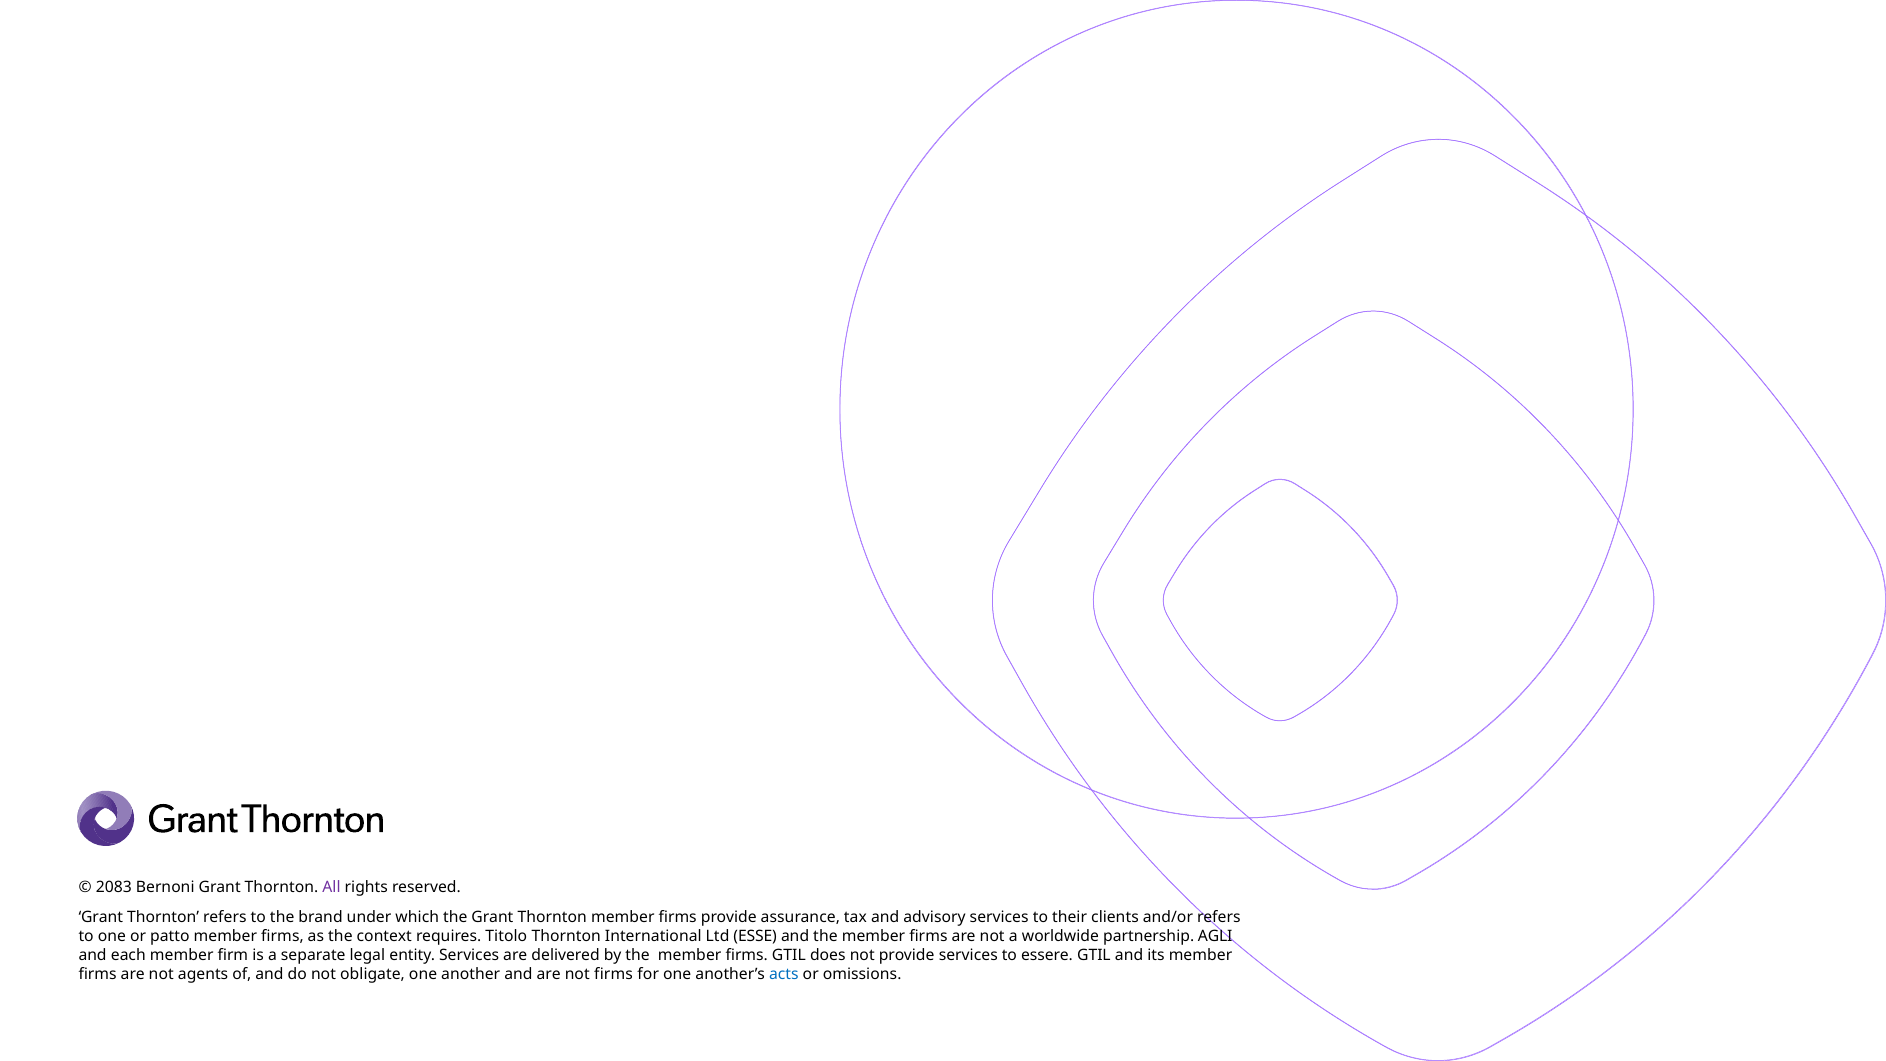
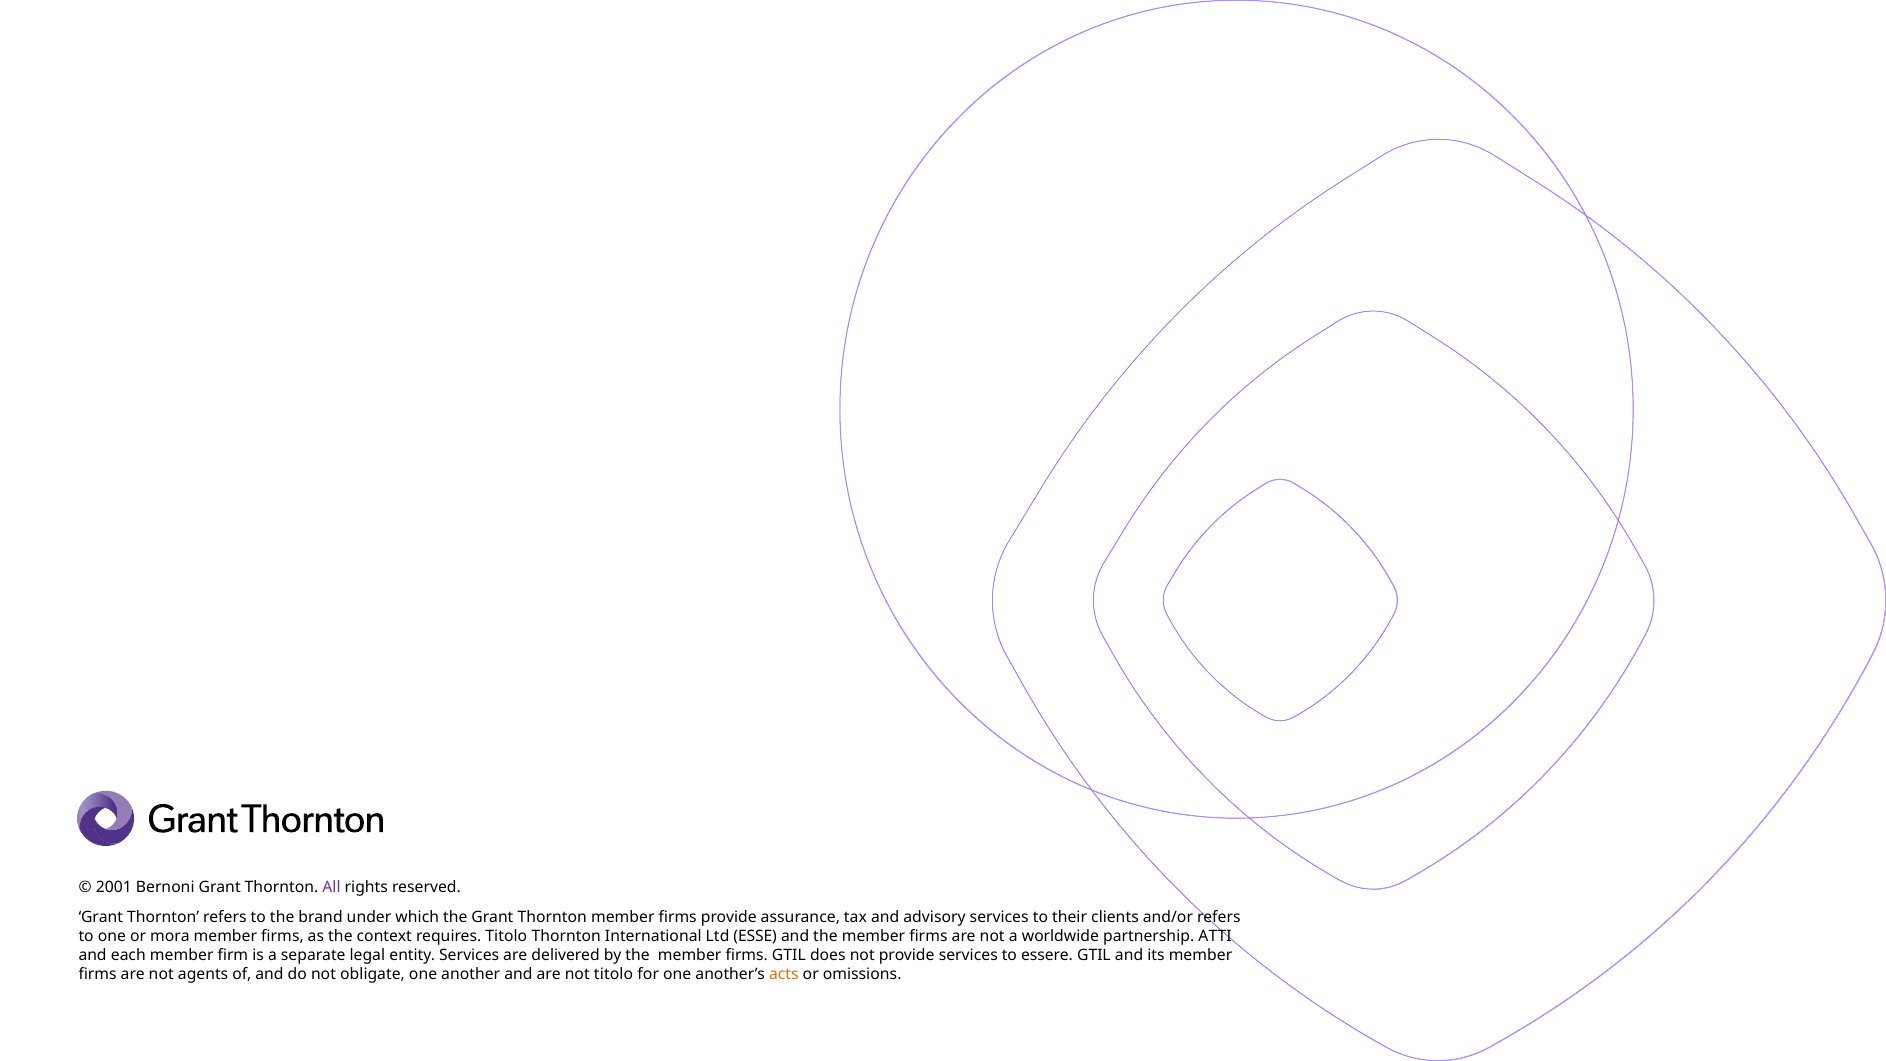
2083: 2083 -> 2001
patto: patto -> mora
AGLI: AGLI -> ATTI
not firms: firms -> titolo
acts colour: blue -> orange
